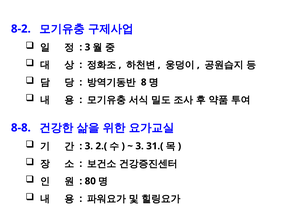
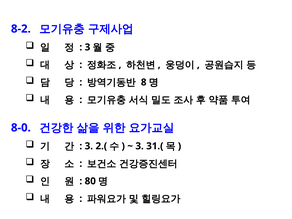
8-8: 8-8 -> 8-0
